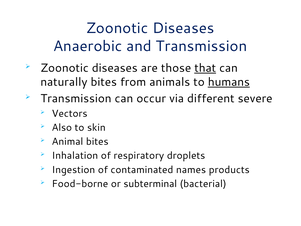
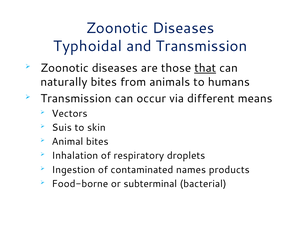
Anaerobic: Anaerobic -> Typhoidal
humans underline: present -> none
severe: severe -> means
Also: Also -> Suis
